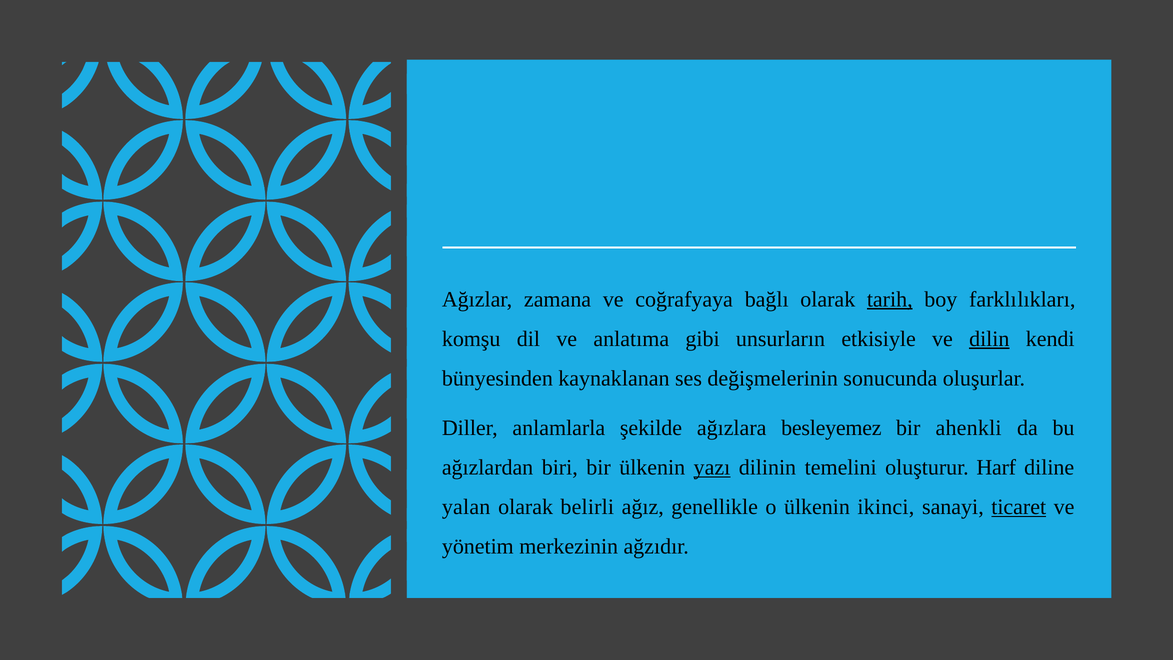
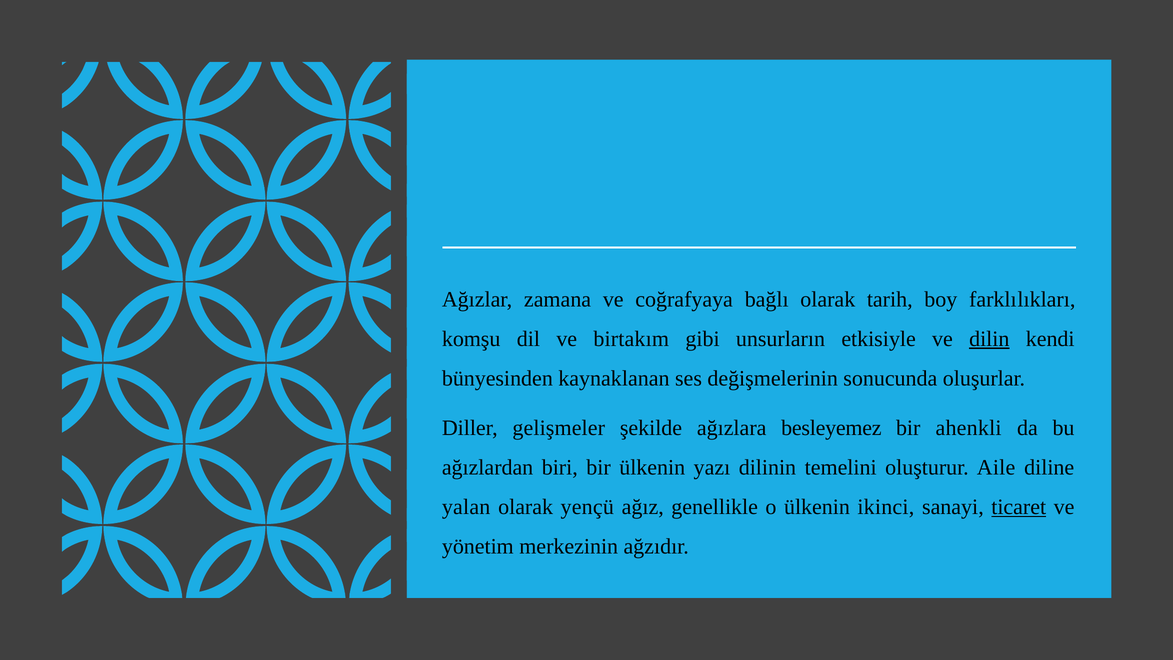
tarih underline: present -> none
anlatıma: anlatıma -> birtakım
anlamlarla: anlamlarla -> gelişmeler
yazı underline: present -> none
Harf: Harf -> Aile
belirli: belirli -> yençü
